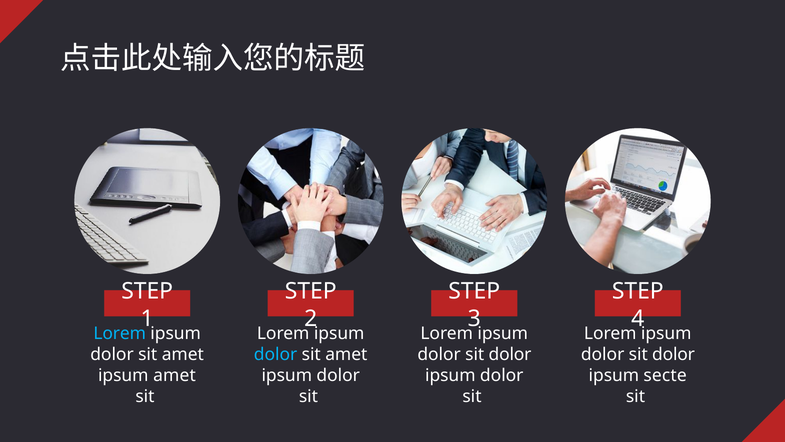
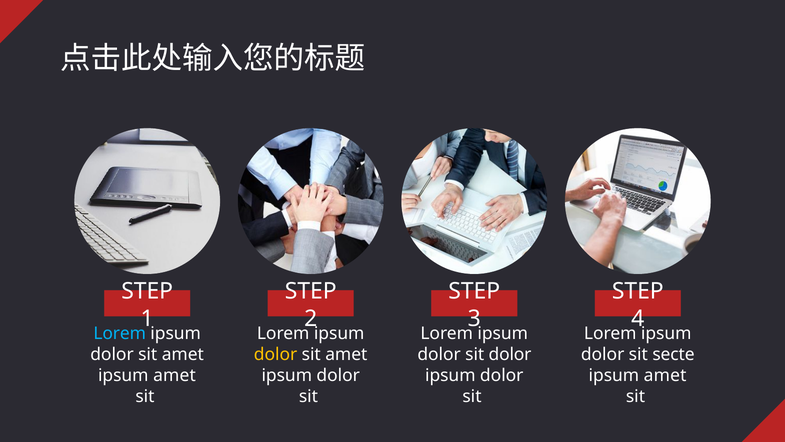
dolor at (276, 354) colour: light blue -> yellow
dolor at (674, 354): dolor -> secte
secte at (665, 375): secte -> amet
